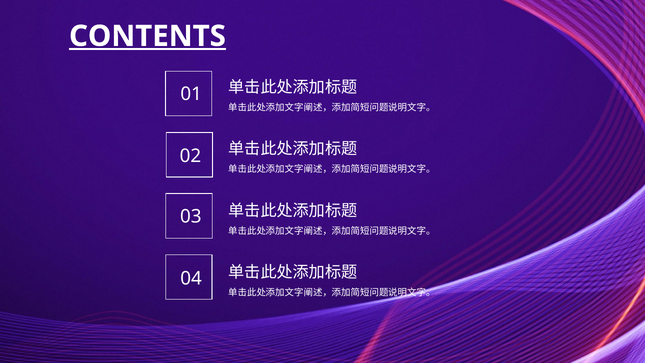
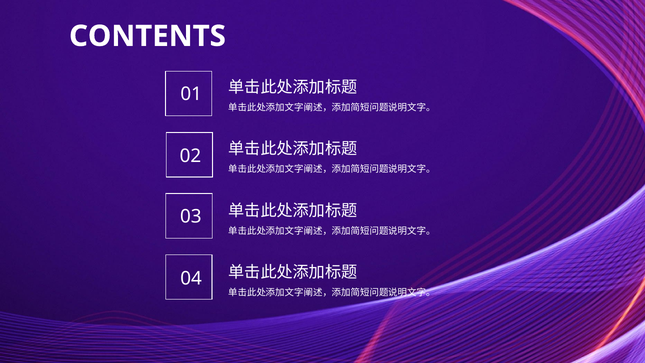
CONTENTS underline: present -> none
